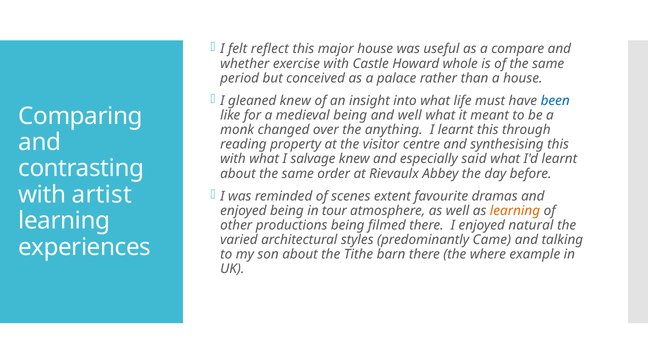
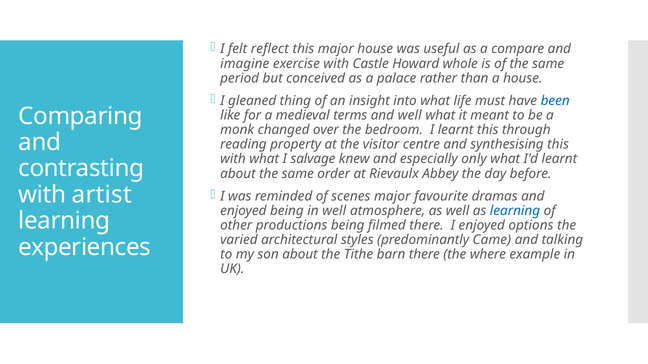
whether: whether -> imagine
gleaned knew: knew -> thing
medieval being: being -> terms
anything: anything -> bedroom
said: said -> only
scenes extent: extent -> major
in tour: tour -> well
learning at (515, 211) colour: orange -> blue
natural: natural -> options
